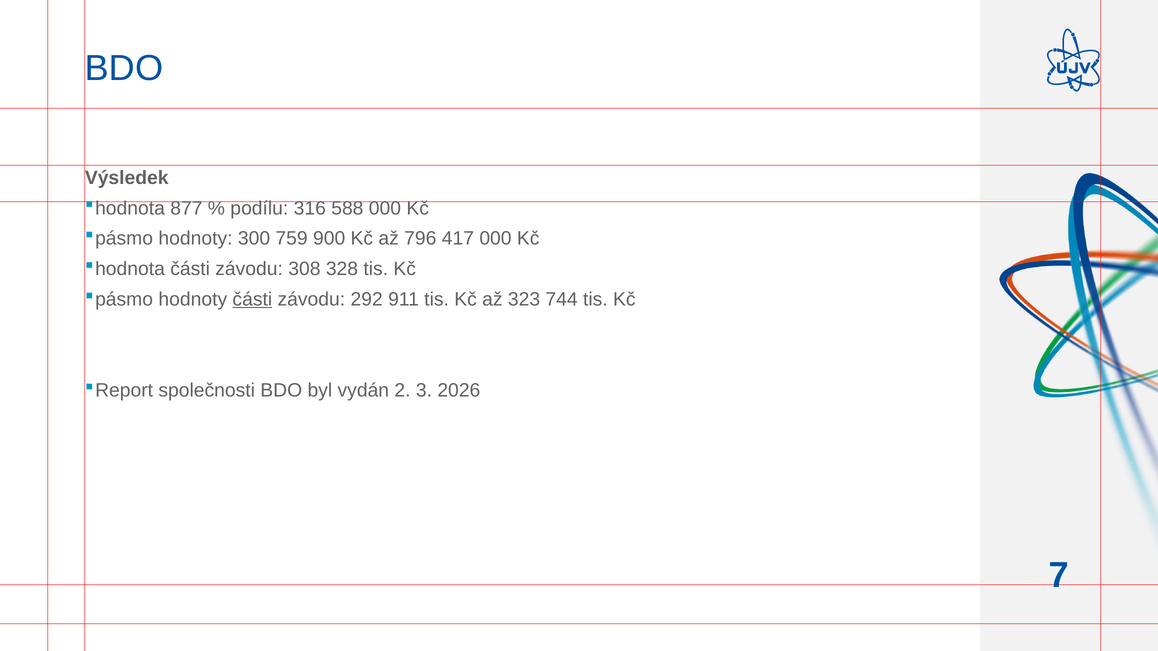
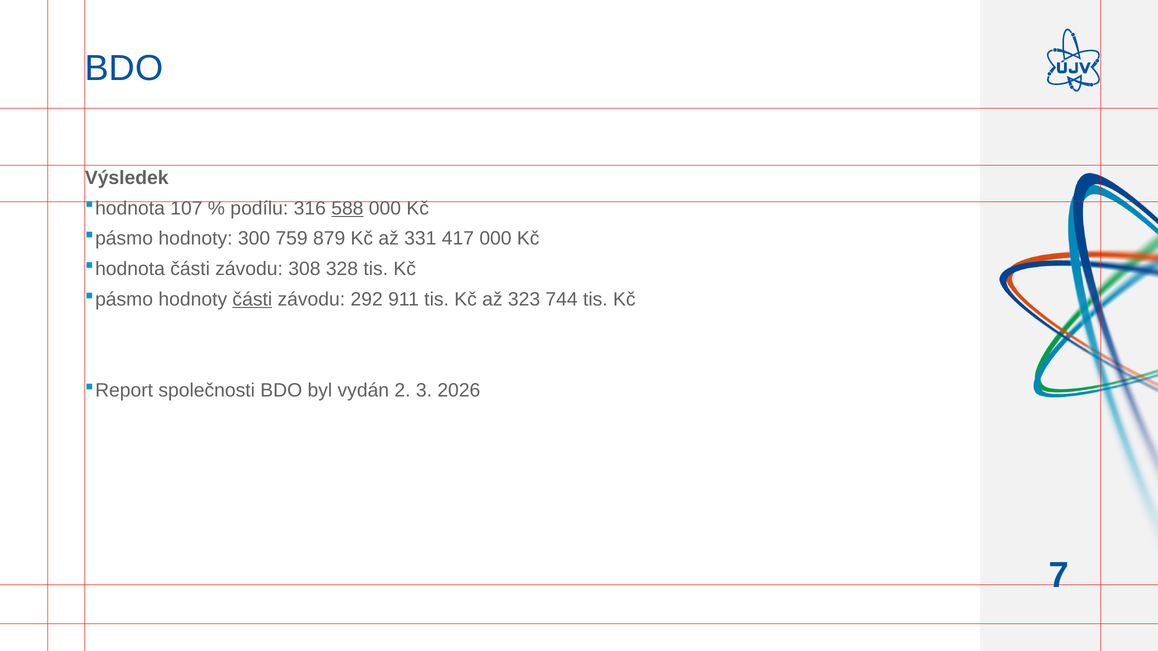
877: 877 -> 107
588 underline: none -> present
900: 900 -> 879
796: 796 -> 331
